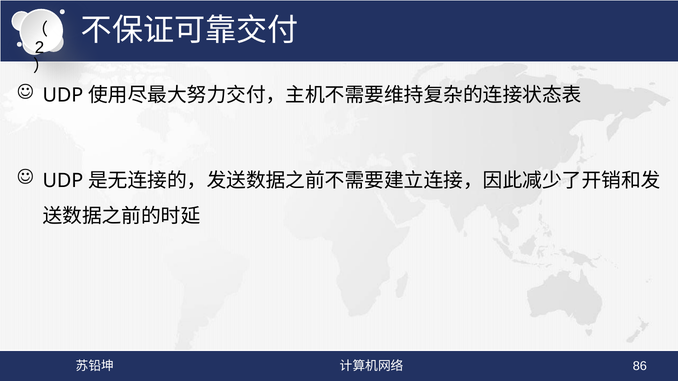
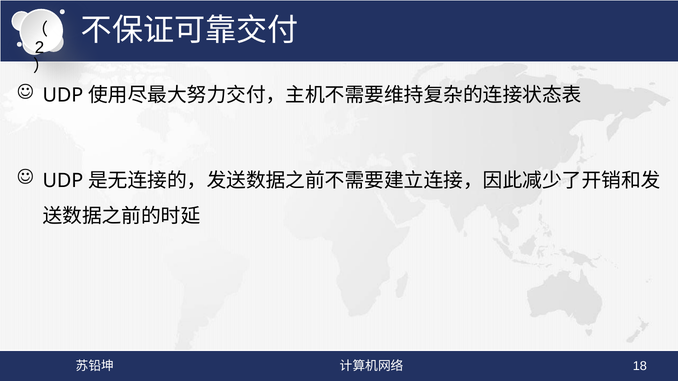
86: 86 -> 18
